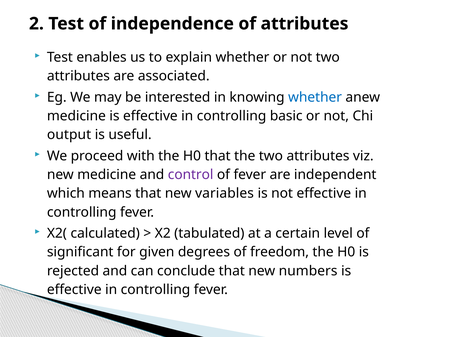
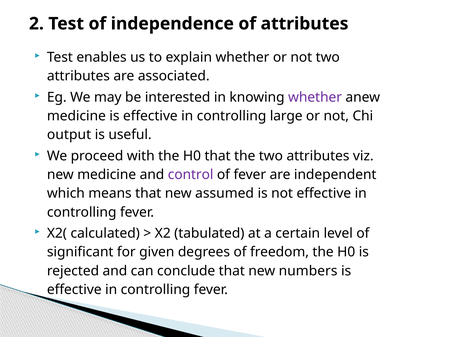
whether at (315, 97) colour: blue -> purple
basic: basic -> large
variables: variables -> assumed
